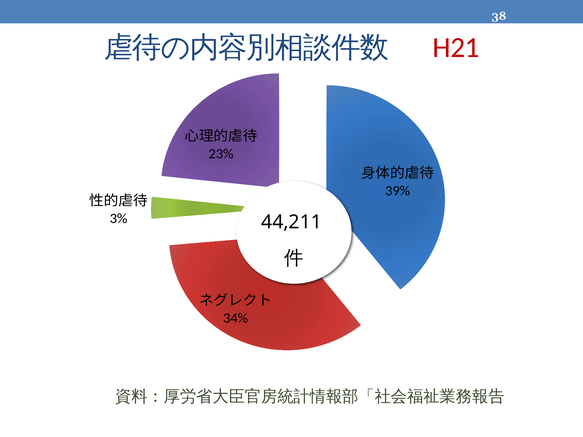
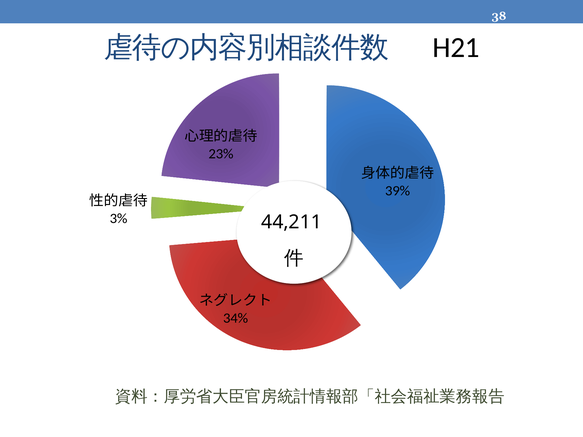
H21 colour: red -> black
